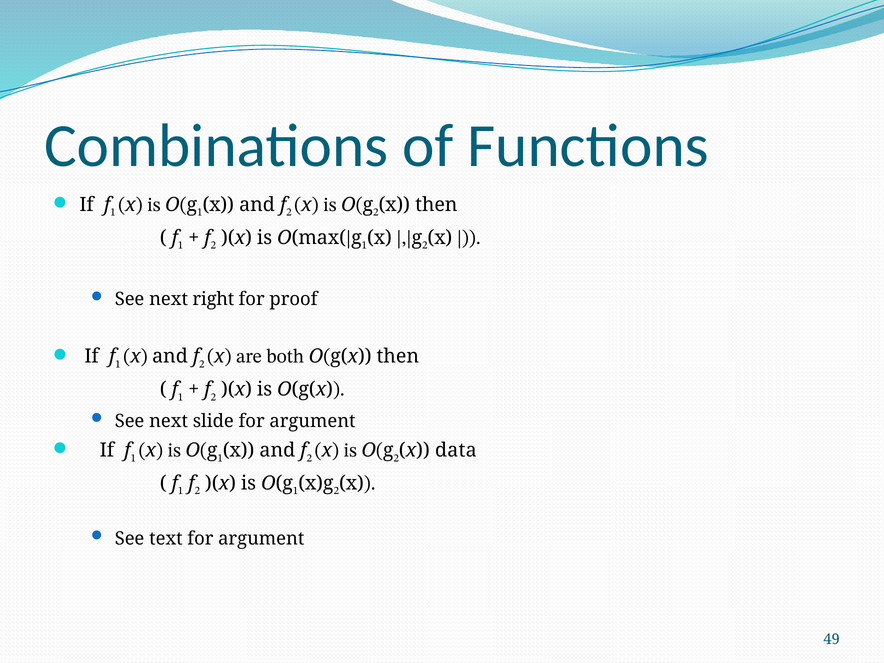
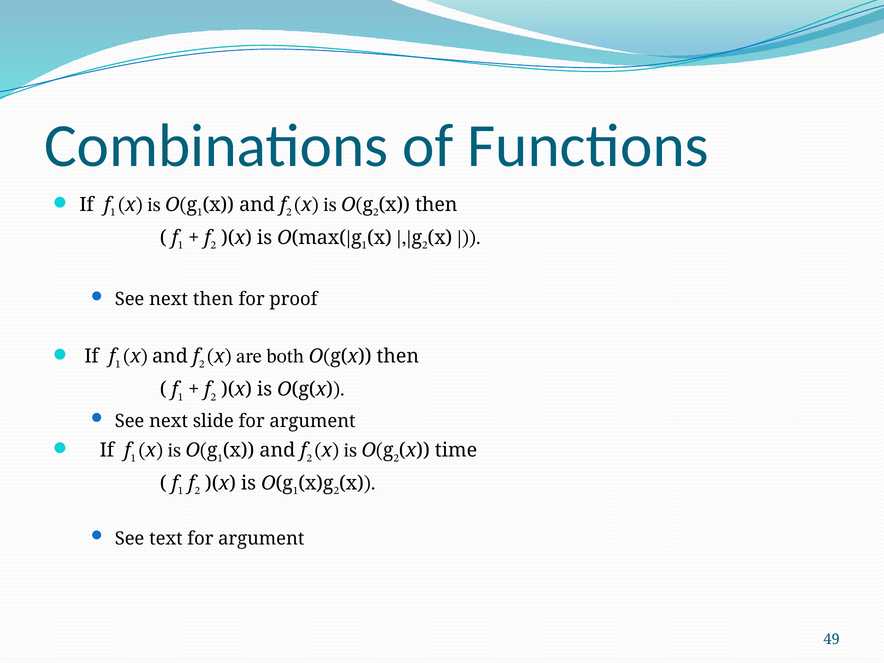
next right: right -> then
data: data -> time
